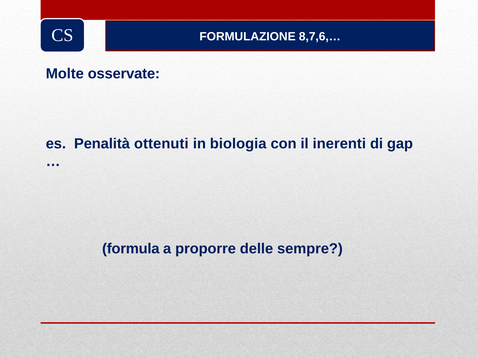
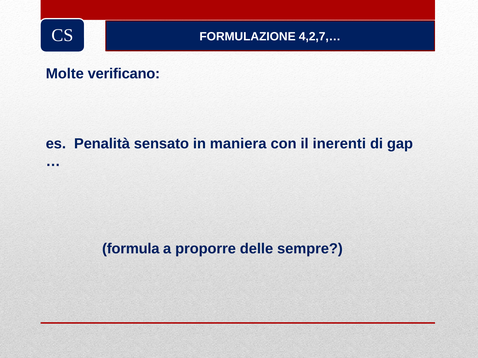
8,7,6,…: 8,7,6,… -> 4,2,7,…
osservate: osservate -> verificano
ottenuti: ottenuti -> sensato
biologia: biologia -> maniera
